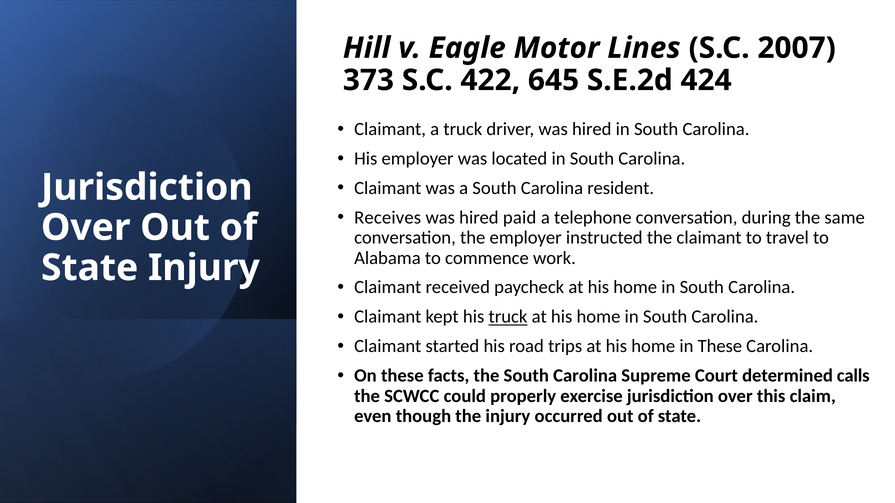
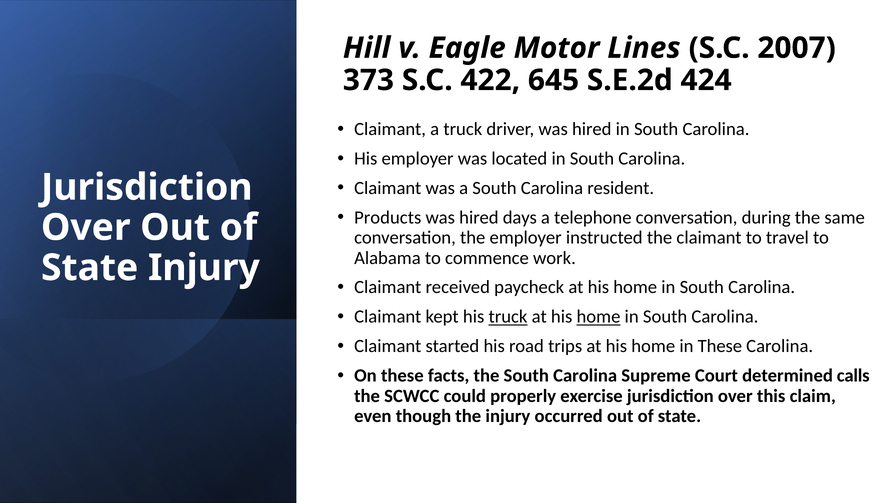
Receives: Receives -> Products
paid: paid -> days
home at (598, 317) underline: none -> present
